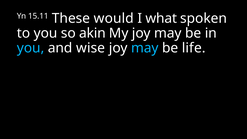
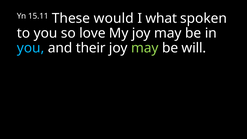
akin: akin -> love
wise: wise -> their
may at (145, 48) colour: light blue -> light green
life: life -> will
